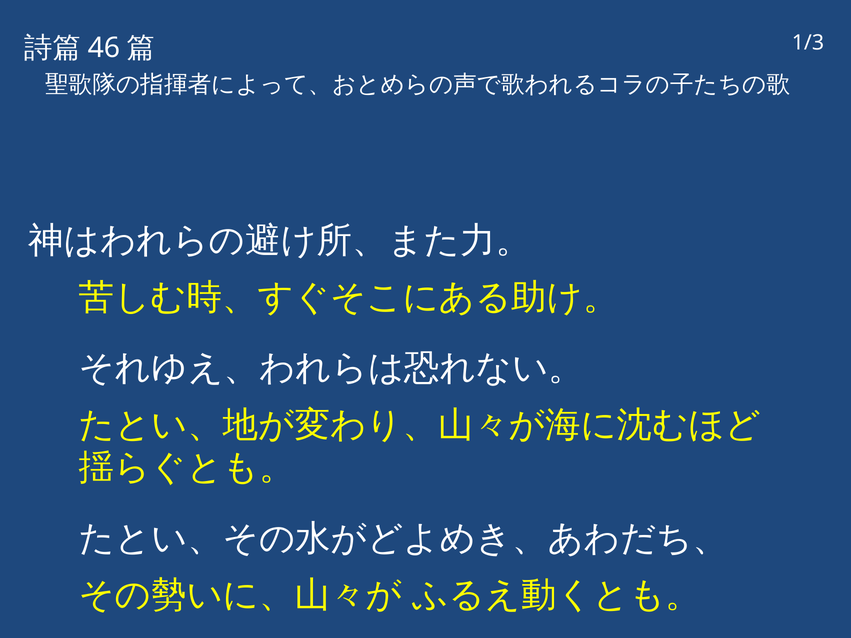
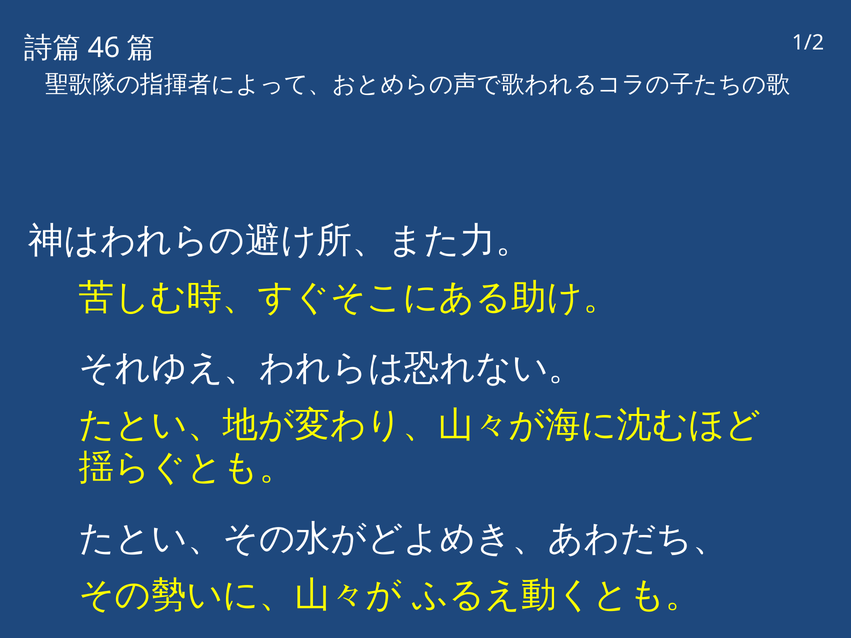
1/3: 1/3 -> 1/2
